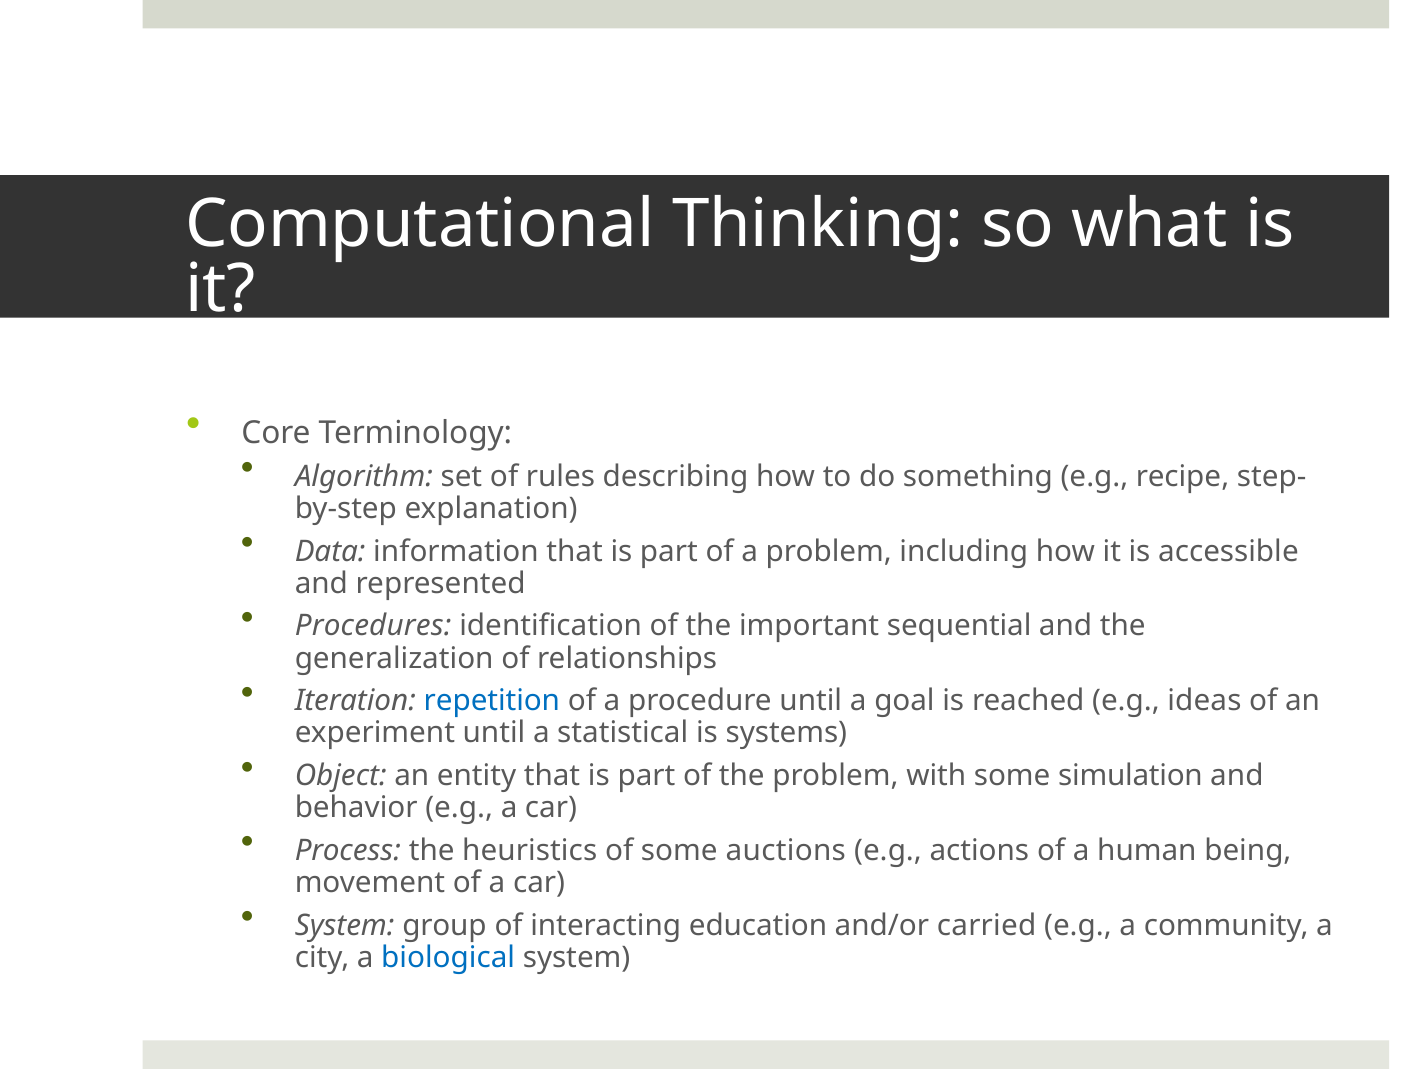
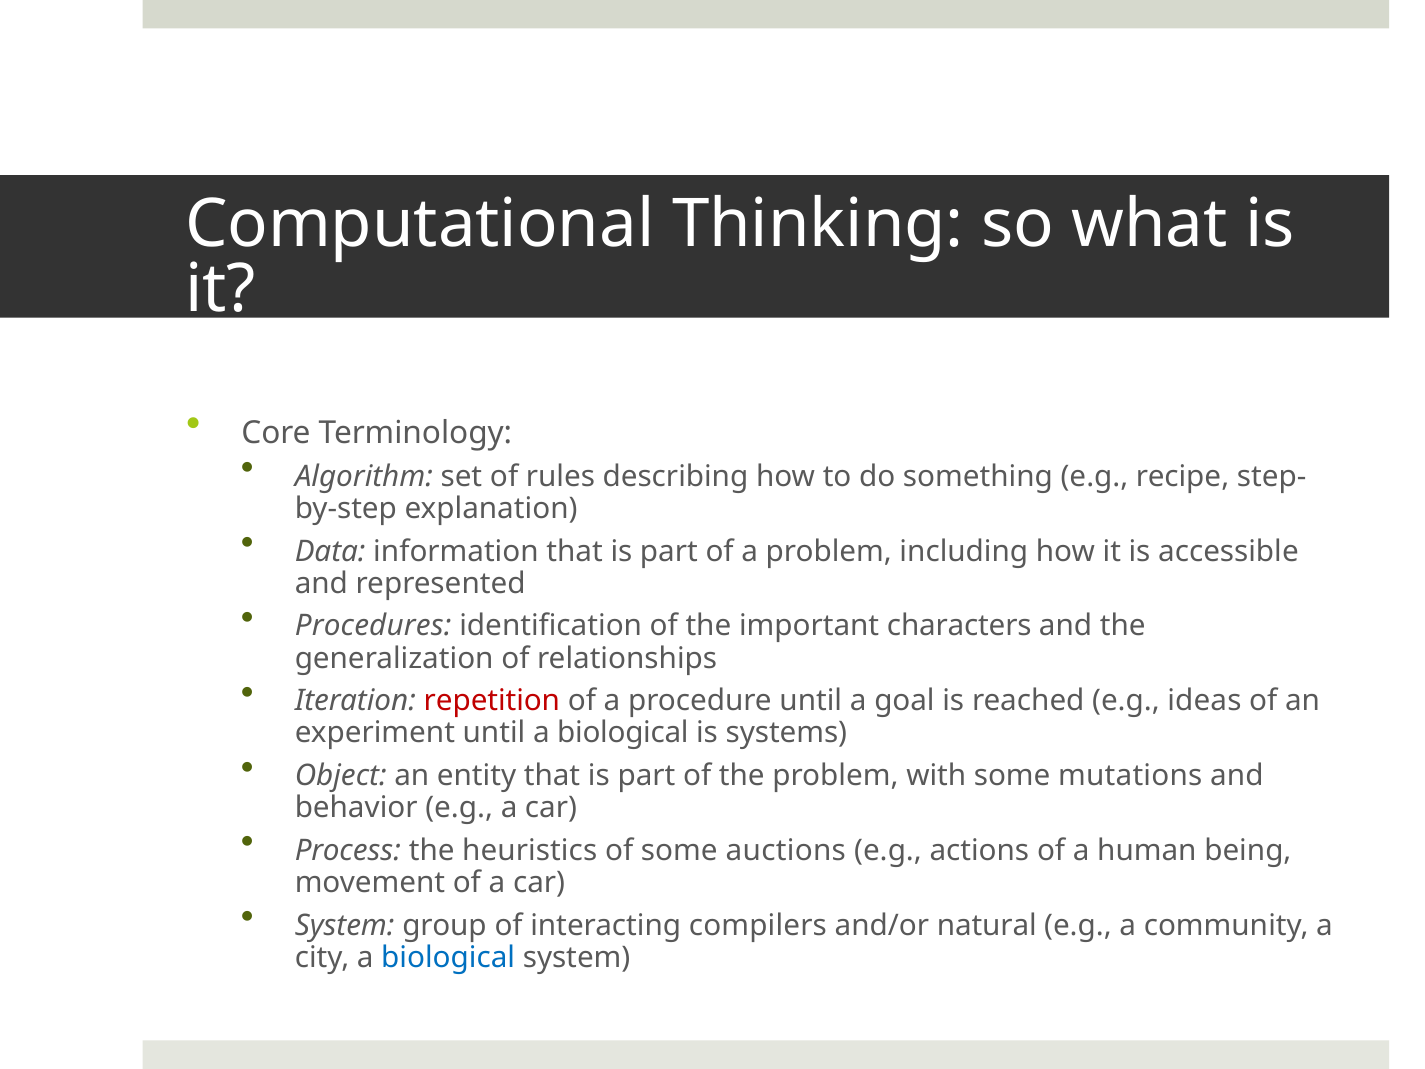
sequential: sequential -> characters
repetition colour: blue -> red
until a statistical: statistical -> biological
simulation: simulation -> mutations
education: education -> compilers
carried: carried -> natural
